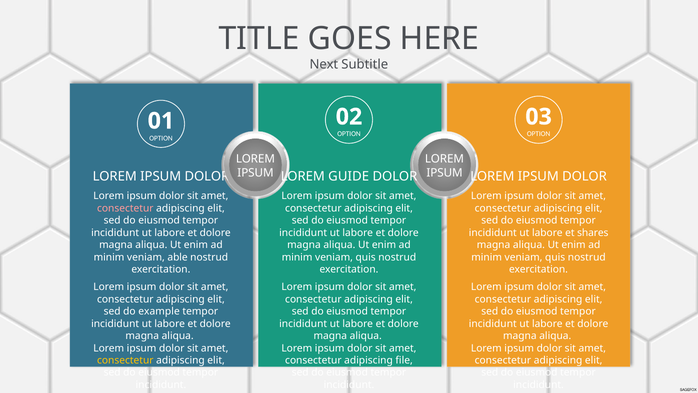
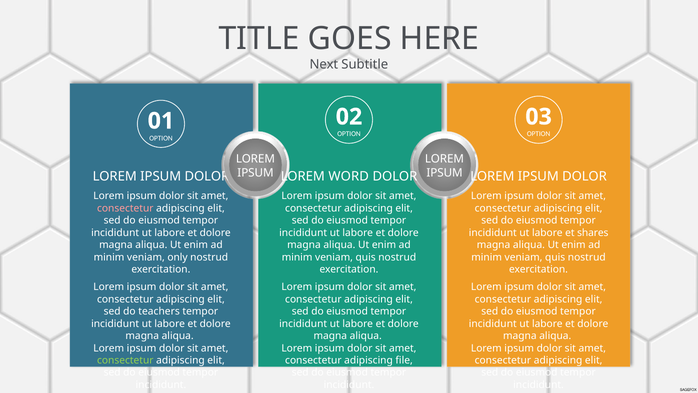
GUIDE: GUIDE -> WORD
able: able -> only
example: example -> teachers
consectetur at (125, 360) colour: yellow -> light green
